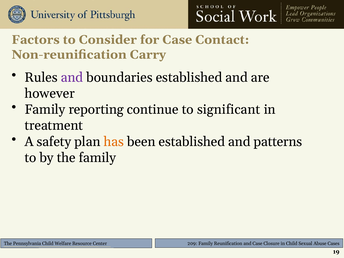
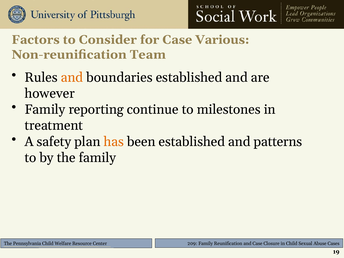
Contact: Contact -> Various
Carry: Carry -> Team
and at (72, 77) colour: purple -> orange
significant: significant -> milestones
